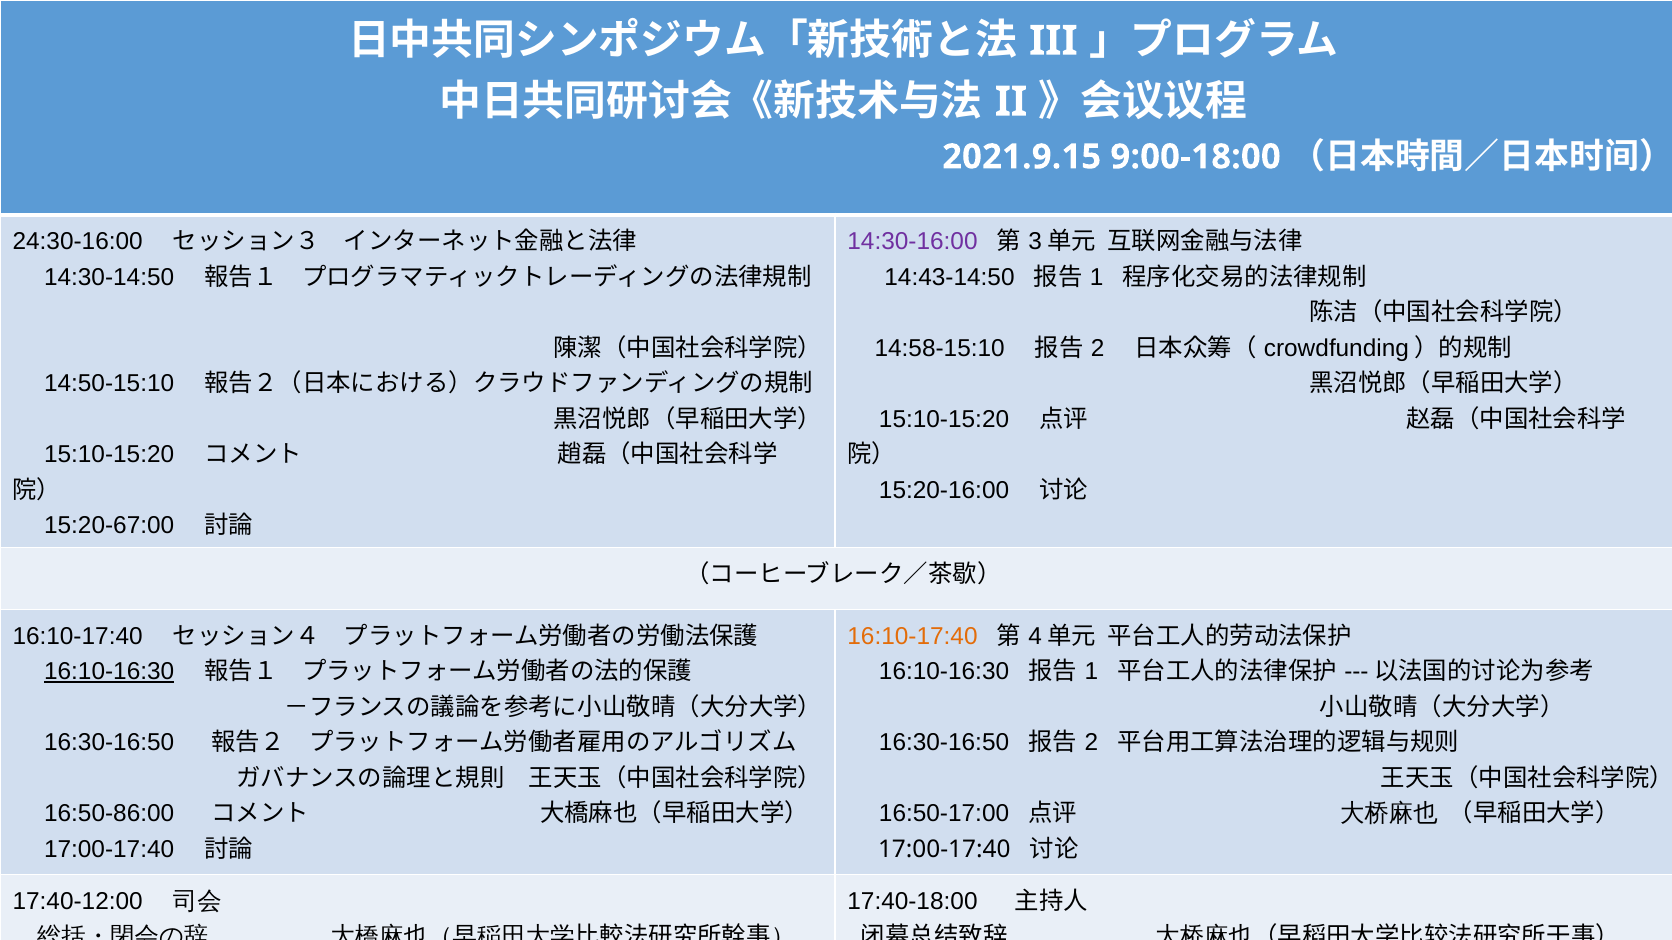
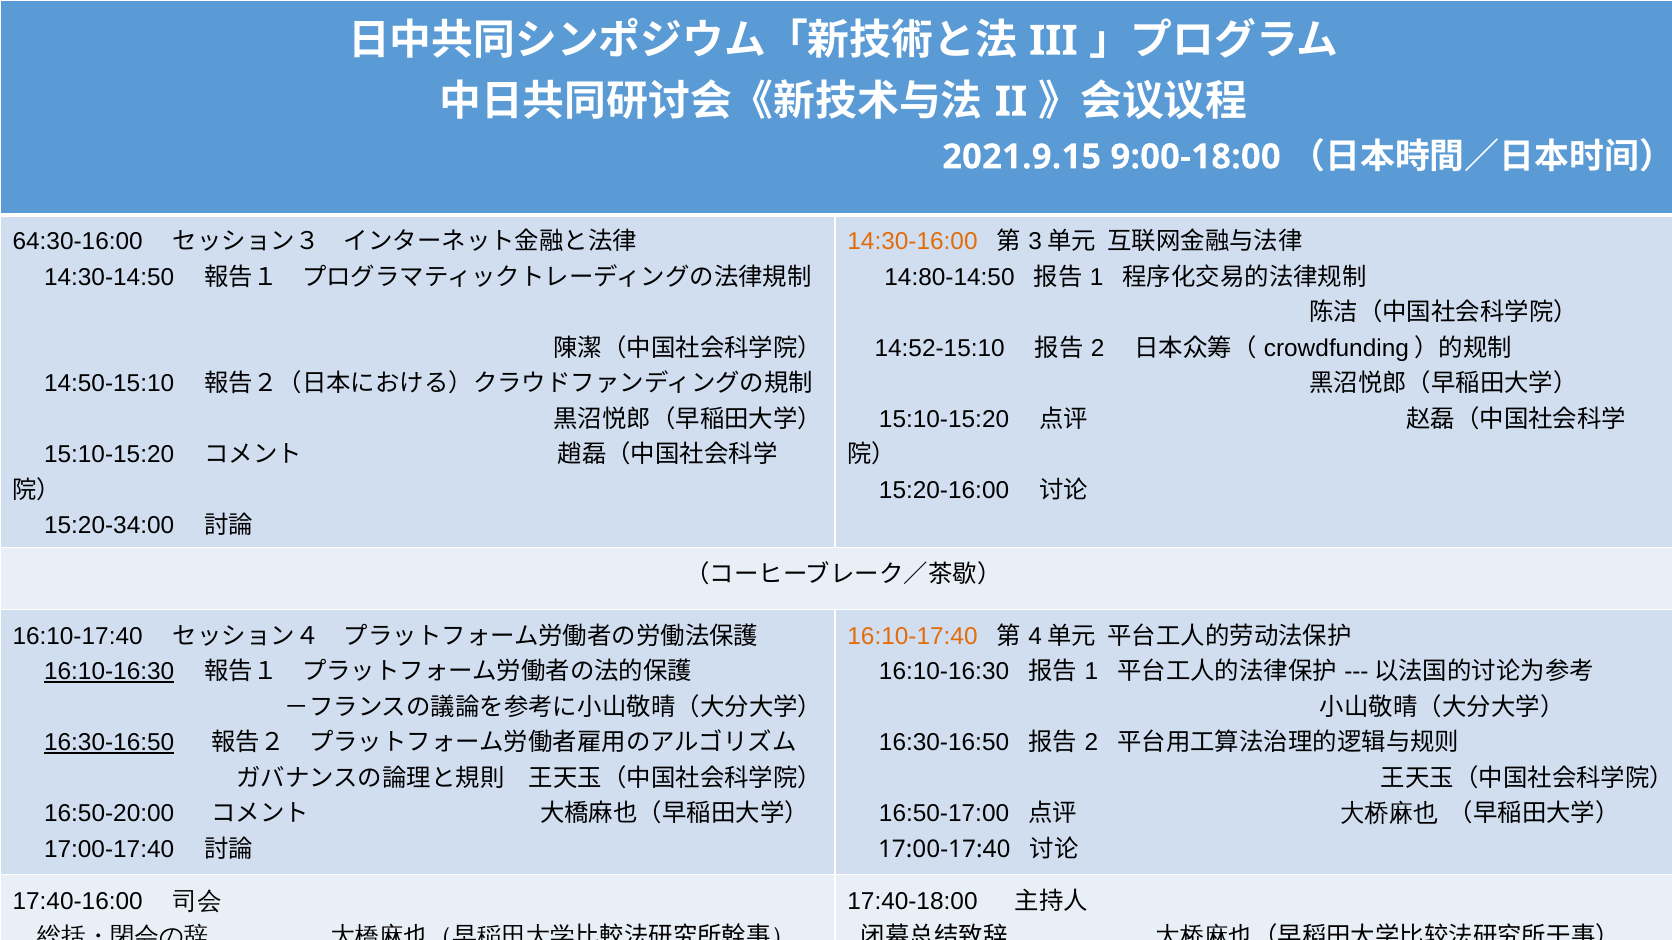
24:30-16:00: 24:30-16:00 -> 64:30-16:00
14:30-16:00 colour: purple -> orange
14:43-14:50: 14:43-14:50 -> 14:80-14:50
14:58-15:10: 14:58-15:10 -> 14:52-15:10
15:20-67:00: 15:20-67:00 -> 15:20-34:00
16:30-16:50 at (109, 743) underline: none -> present
16:50-86:00: 16:50-86:00 -> 16:50-20:00
17:40-12:00: 17:40-12:00 -> 17:40-16:00
